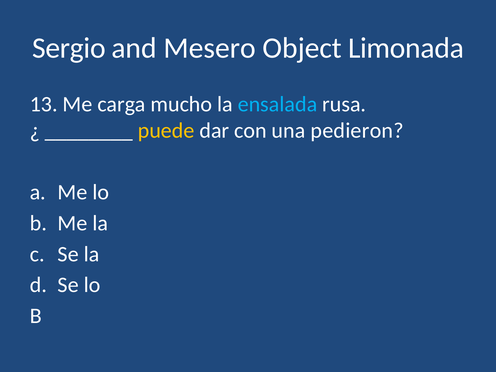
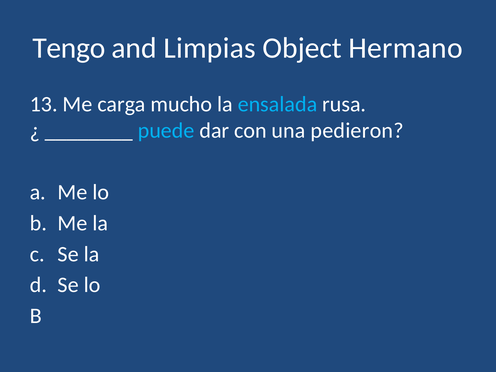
Sergio: Sergio -> Tengo
Mesero: Mesero -> Limpias
Limonada: Limonada -> Hermano
puede colour: yellow -> light blue
